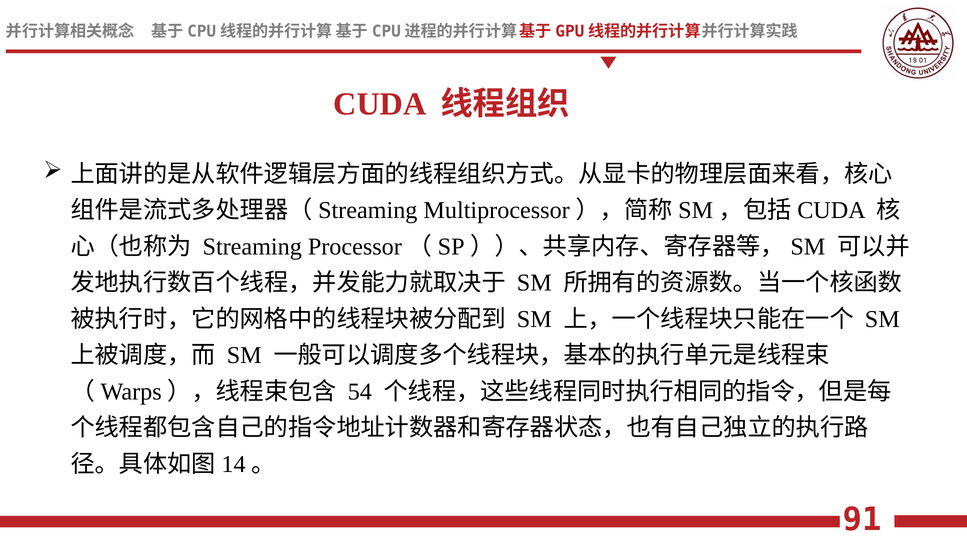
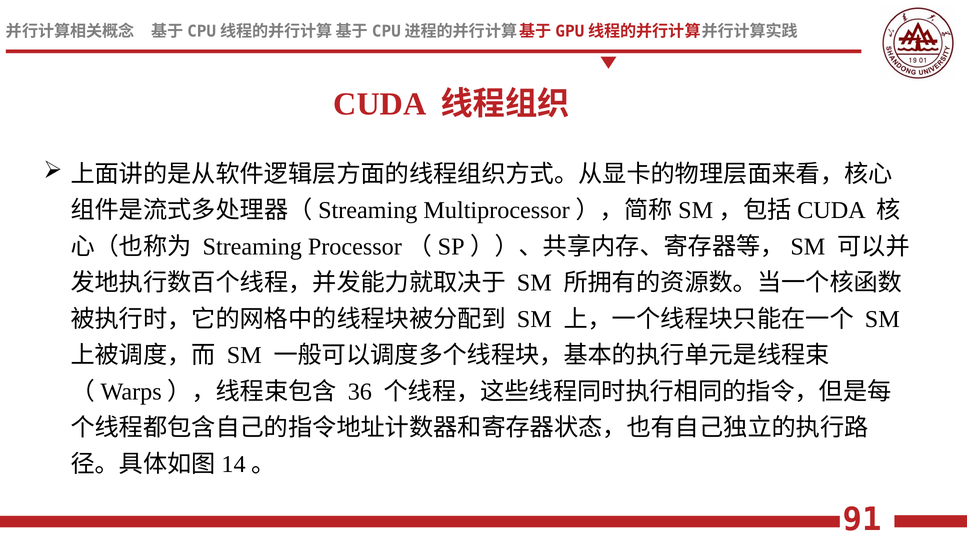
54: 54 -> 36
